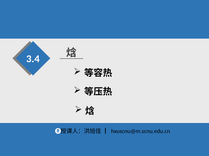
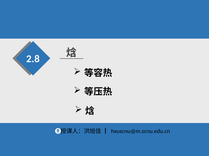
3.4: 3.4 -> 2.8
